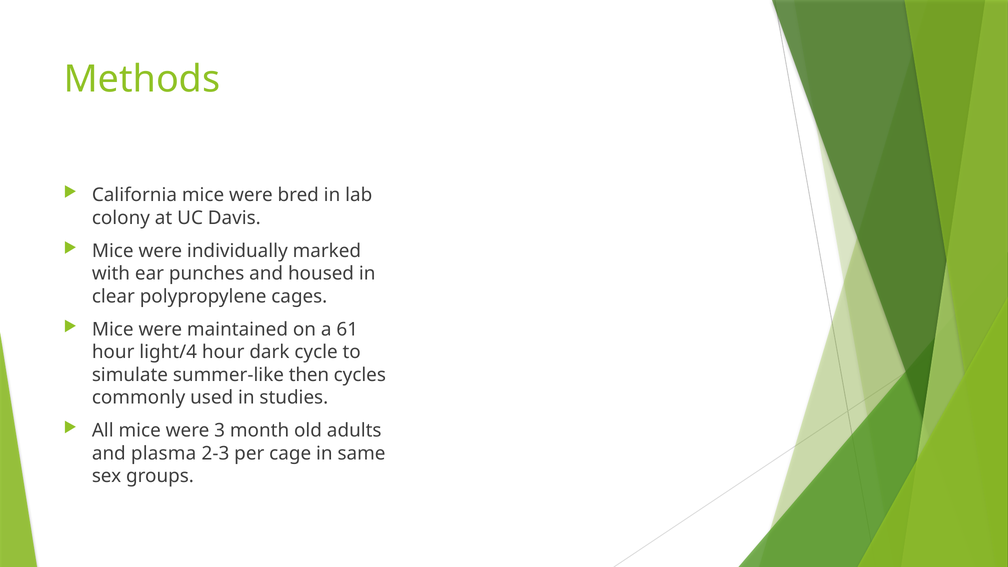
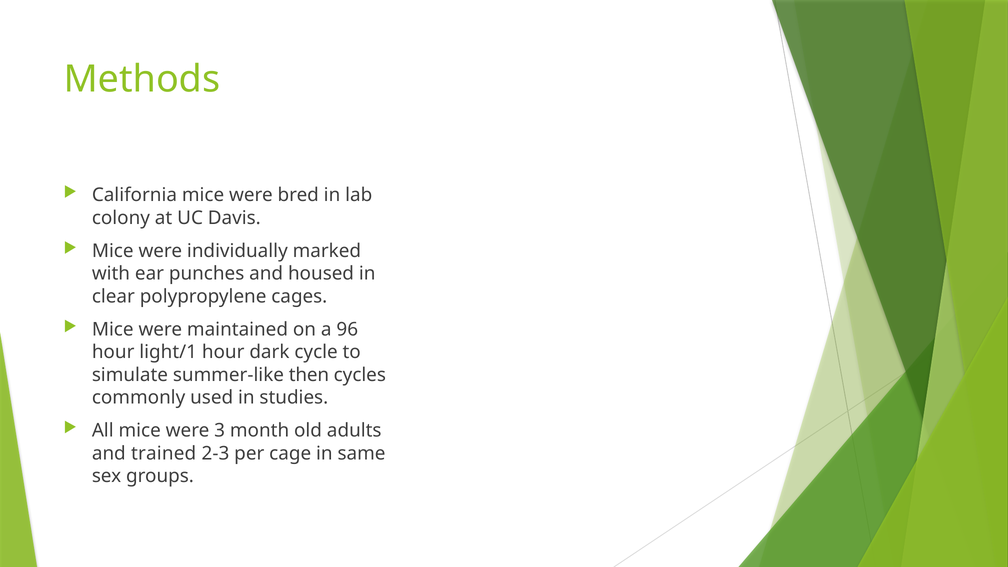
61: 61 -> 96
light/4: light/4 -> light/1
plasma: plasma -> trained
